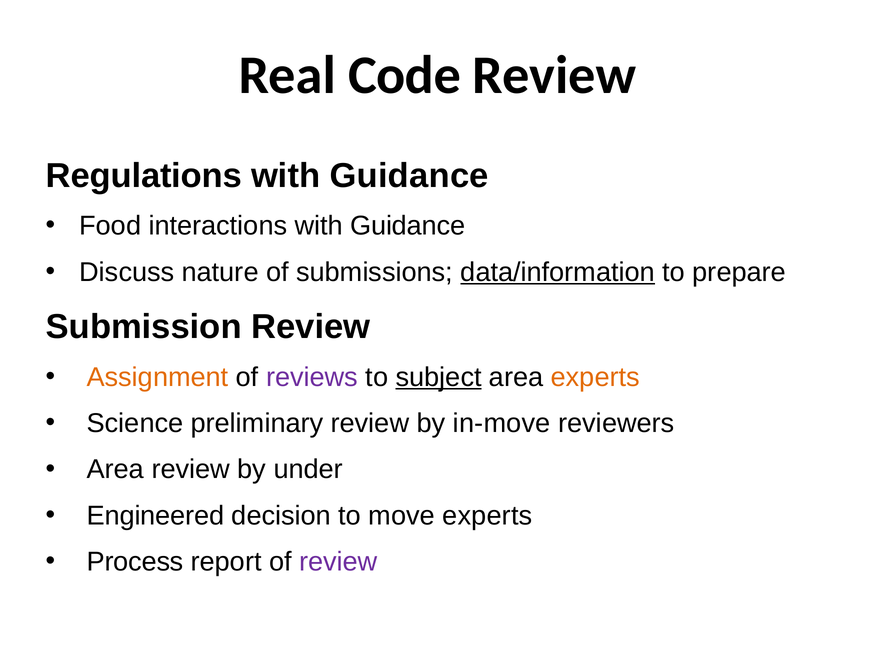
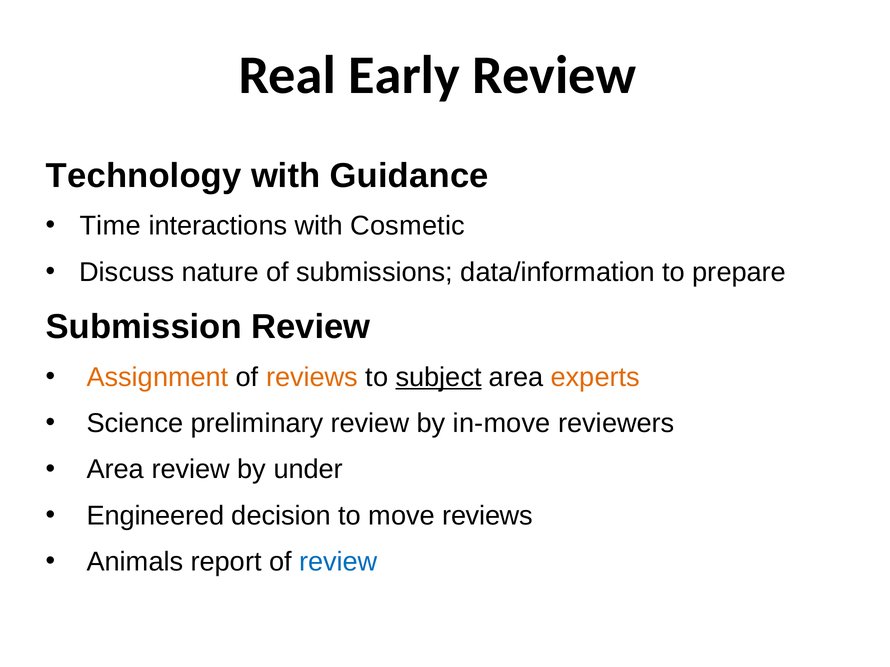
Code: Code -> Early
Regulations: Regulations -> Technology
Food: Food -> Time
interactions with Guidance: Guidance -> Cosmetic
data/information underline: present -> none
reviews at (312, 377) colour: purple -> orange
move experts: experts -> reviews
Process: Process -> Animals
review at (338, 562) colour: purple -> blue
